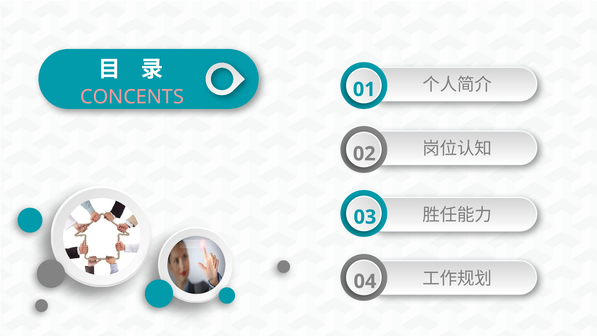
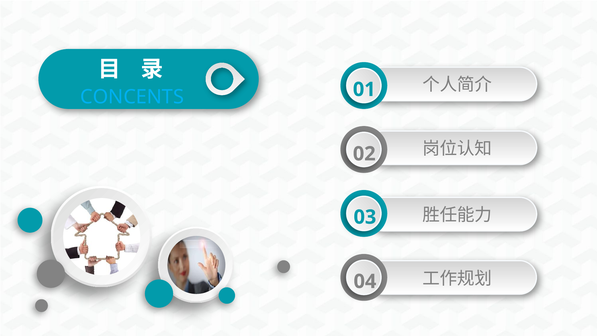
CONCENTS colour: pink -> light blue
